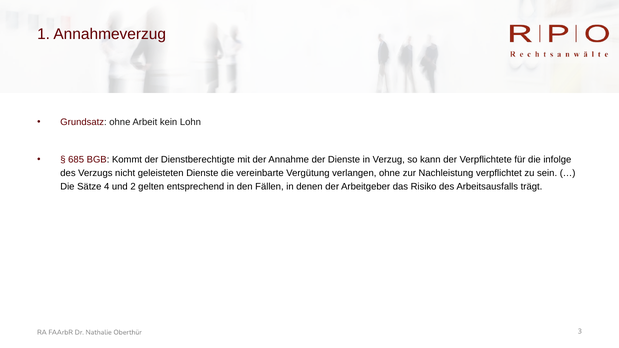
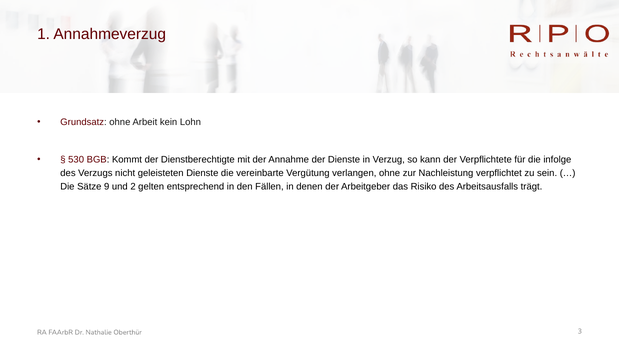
685: 685 -> 530
4: 4 -> 9
